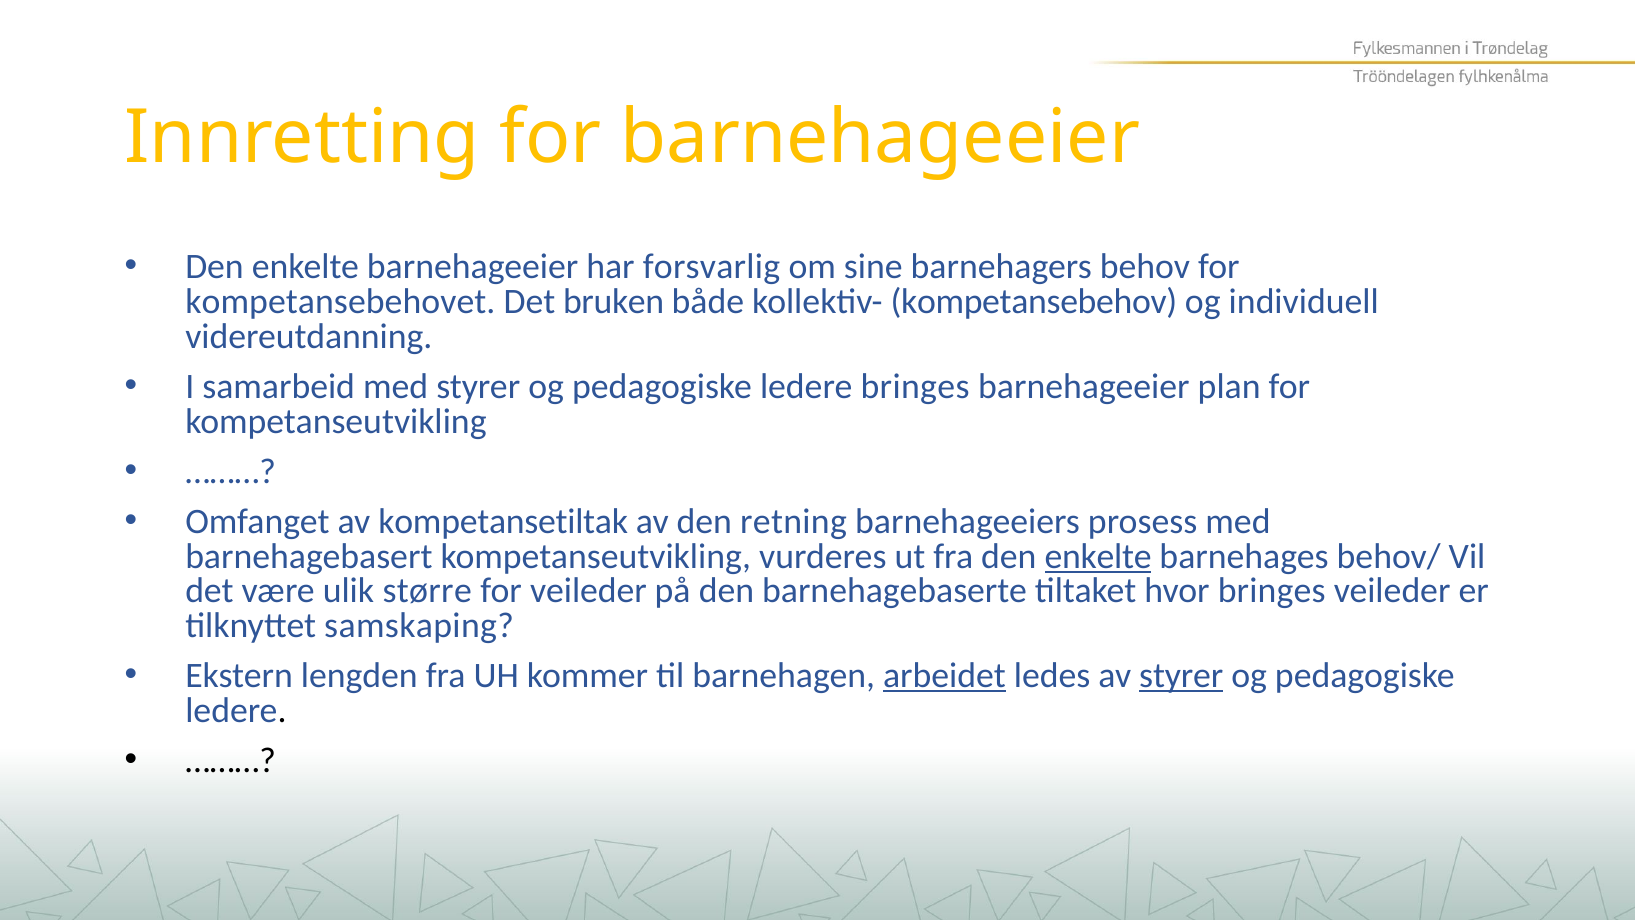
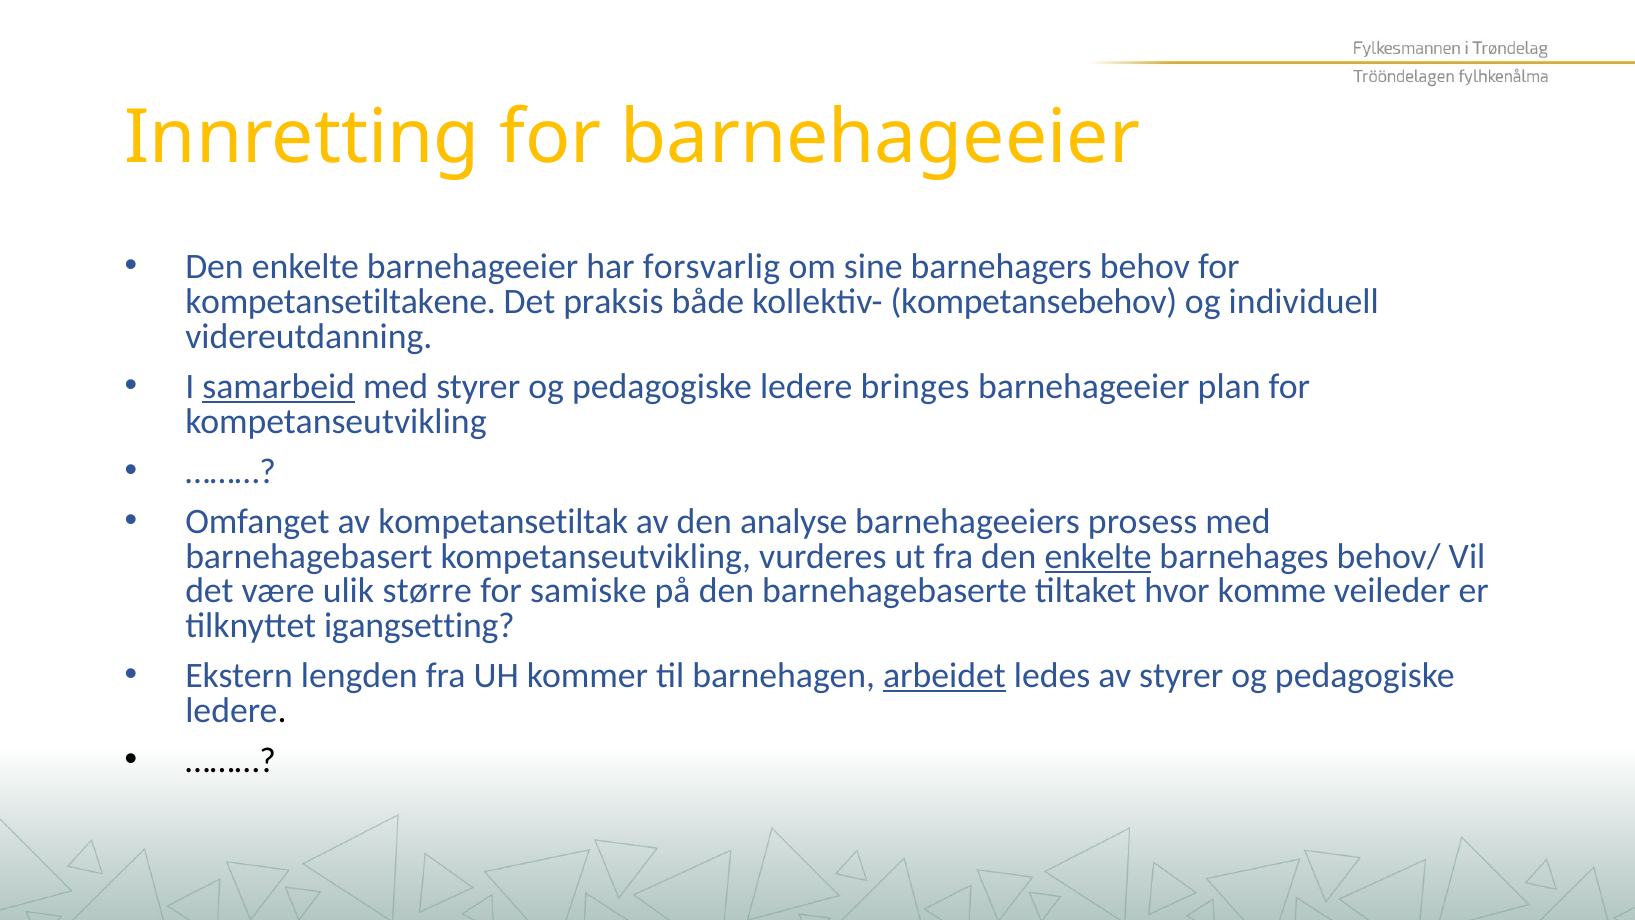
kompetansebehovet: kompetansebehovet -> kompetansetiltakene
bruken: bruken -> praksis
samarbeid underline: none -> present
retning: retning -> analyse
for veileder: veileder -> samiske
hvor bringes: bringes -> komme
samskaping: samskaping -> igangsetting
styrer at (1181, 676) underline: present -> none
